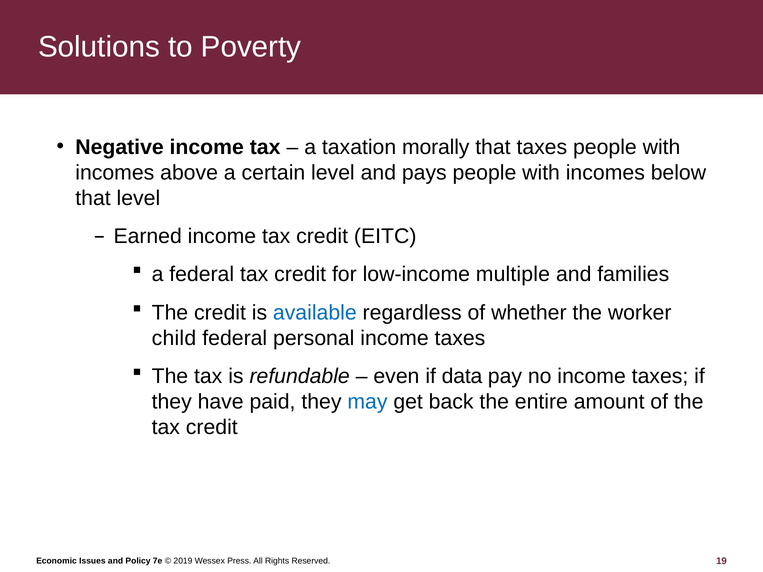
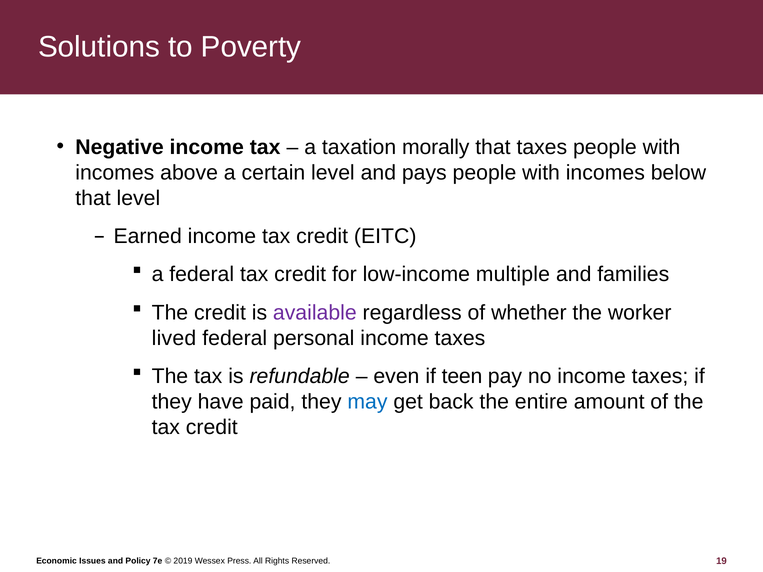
available colour: blue -> purple
child: child -> lived
data: data -> teen
